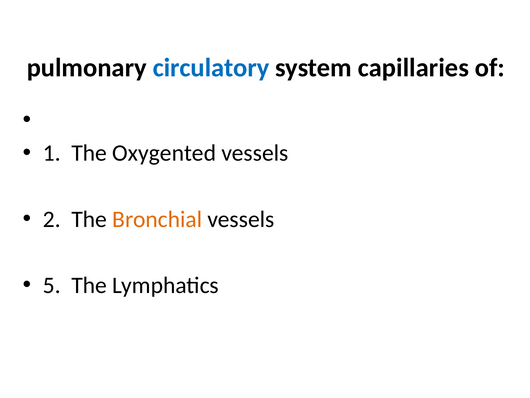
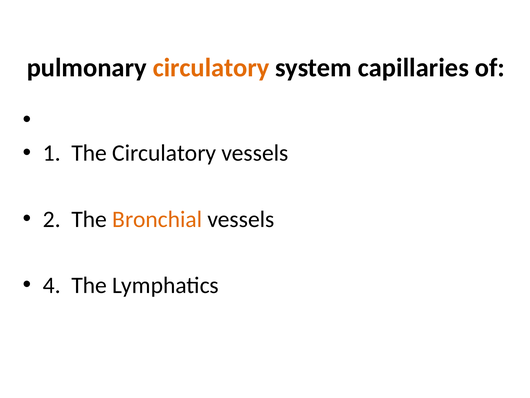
circulatory at (211, 68) colour: blue -> orange
The Oxygented: Oxygented -> Circulatory
5: 5 -> 4
